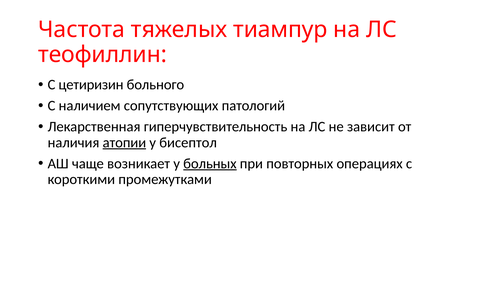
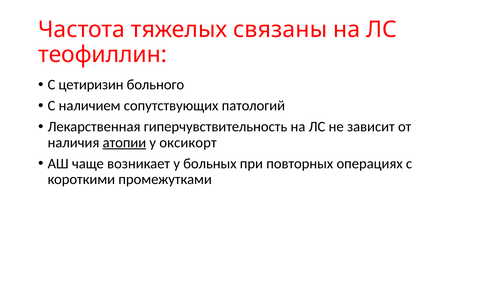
тиампур: тиампур -> связаны
бисептол: бисептол -> оксикорт
больных underline: present -> none
